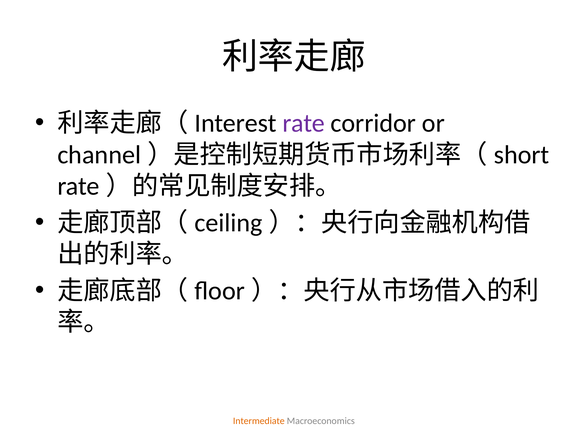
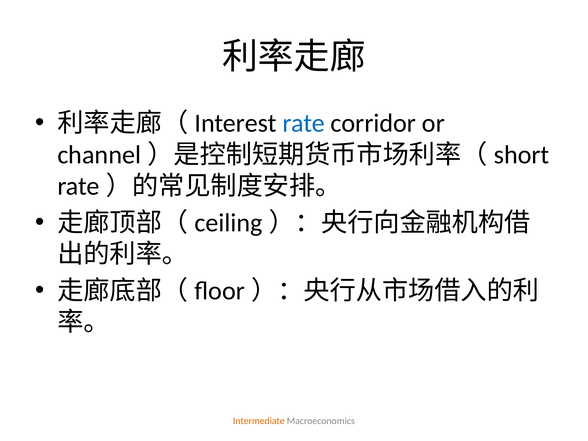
rate colour: purple -> blue
